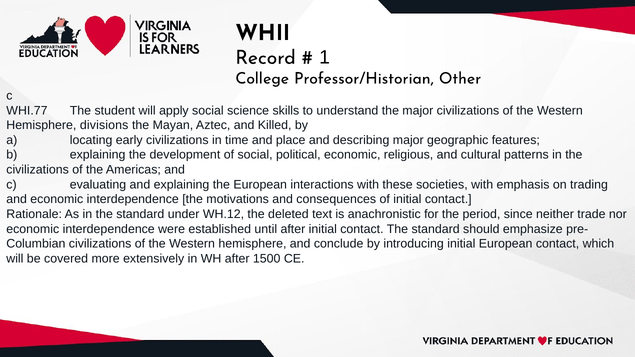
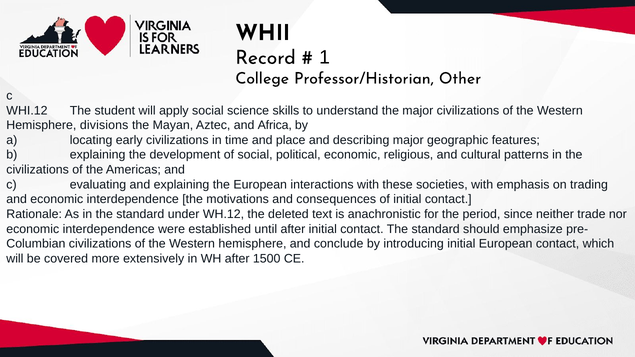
WHI.77: WHI.77 -> WHI.12
Killed: Killed -> Africa
